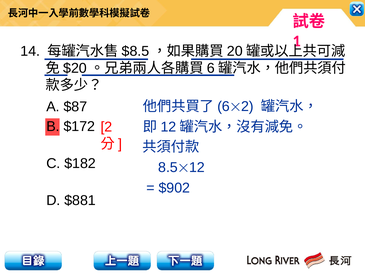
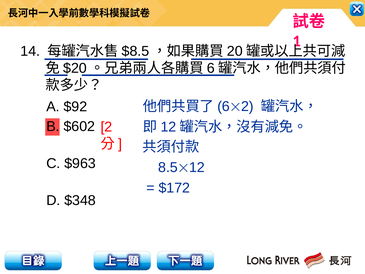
$87: $87 -> $92
$172: $172 -> $602
$182: $182 -> $963
$902: $902 -> $172
$881: $881 -> $348
